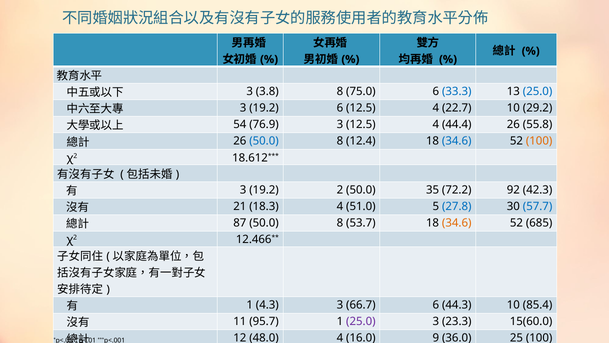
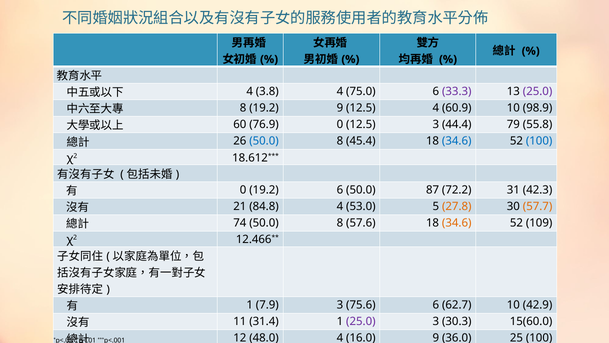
3 at (250, 91): 3 -> 4
3.8 8: 8 -> 4
33.3 colour: blue -> purple
25.0 at (538, 91) colour: blue -> purple
3 at (243, 108): 3 -> 8
19.2 6: 6 -> 9
22.7: 22.7 -> 60.9
29.2: 29.2 -> 98.9
54: 54 -> 60
76.9 3: 3 -> 0
4 at (436, 124): 4 -> 3
44.4 26: 26 -> 79
12.4: 12.4 -> 45.4
100 at (539, 141) colour: orange -> blue
3 at (243, 190): 3 -> 0
19.2 2: 2 -> 6
35: 35 -> 87
92: 92 -> 31
18.3: 18.3 -> 84.8
51.0: 51.0 -> 53.0
27.8 colour: blue -> orange
57.7 colour: blue -> orange
87: 87 -> 74
53.7: 53.7 -> 57.6
685: 685 -> 109
4.3: 4.3 -> 7.9
66.7: 66.7 -> 75.6
44.3: 44.3 -> 62.7
85.4: 85.4 -> 42.9
95.7: 95.7 -> 31.4
23.3: 23.3 -> 30.3
